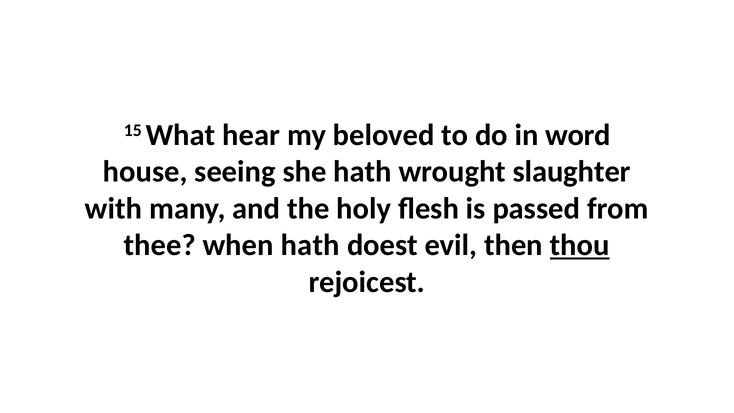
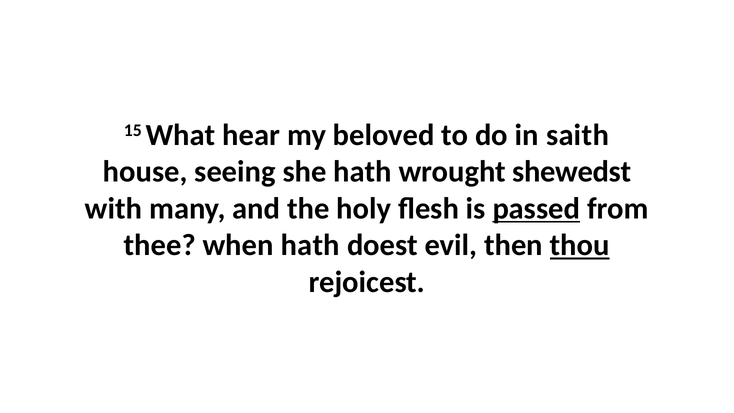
word: word -> saith
slaughter: slaughter -> shewedst
passed underline: none -> present
